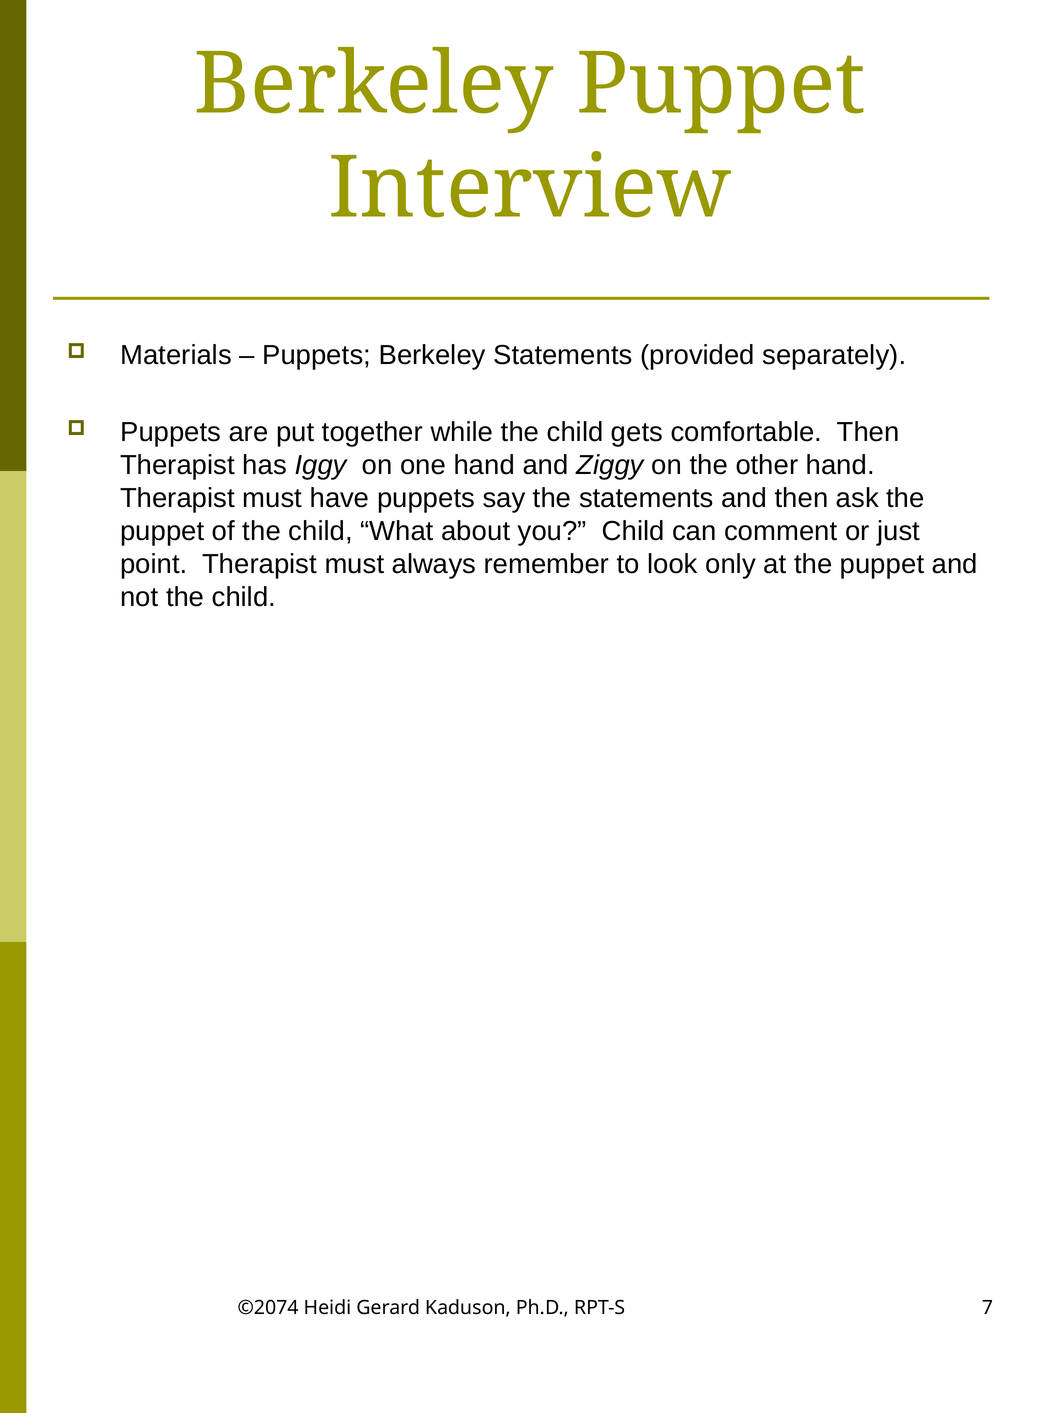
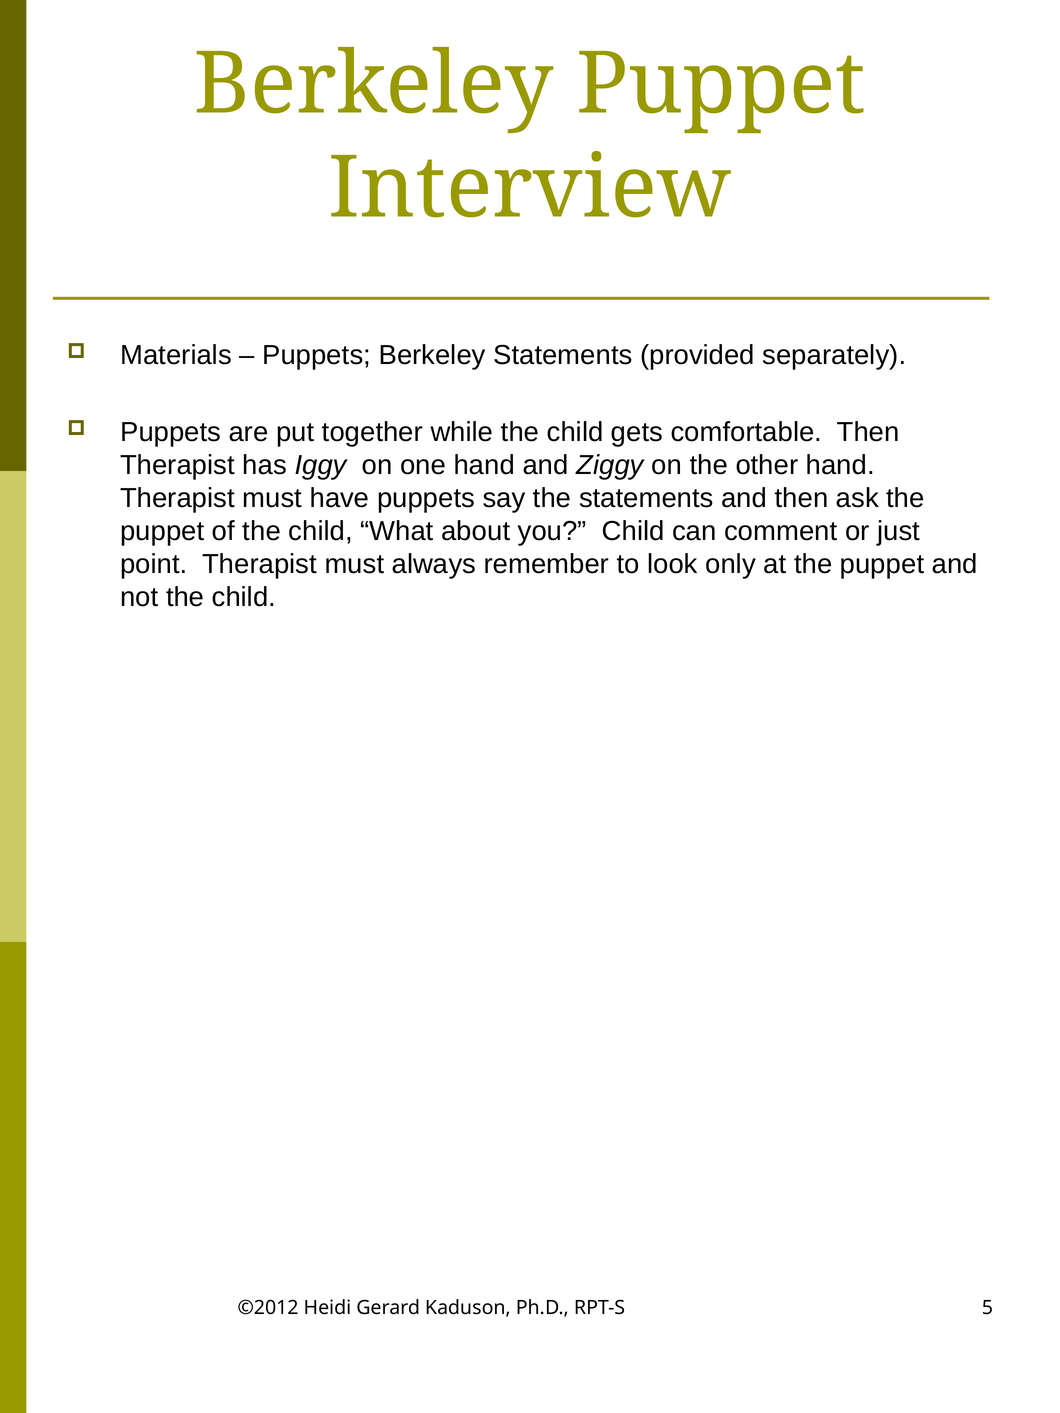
©2074: ©2074 -> ©2012
7: 7 -> 5
